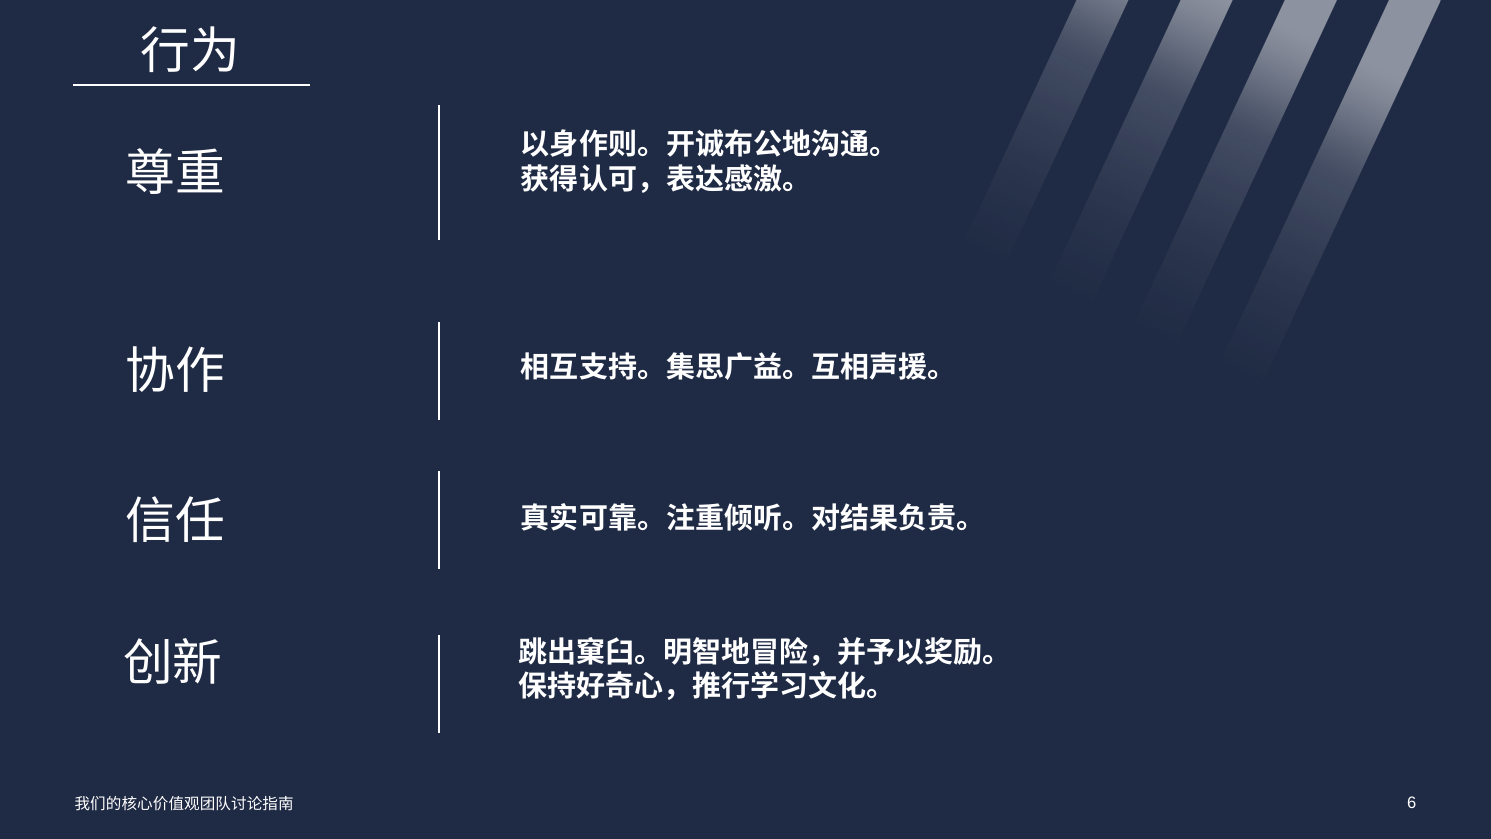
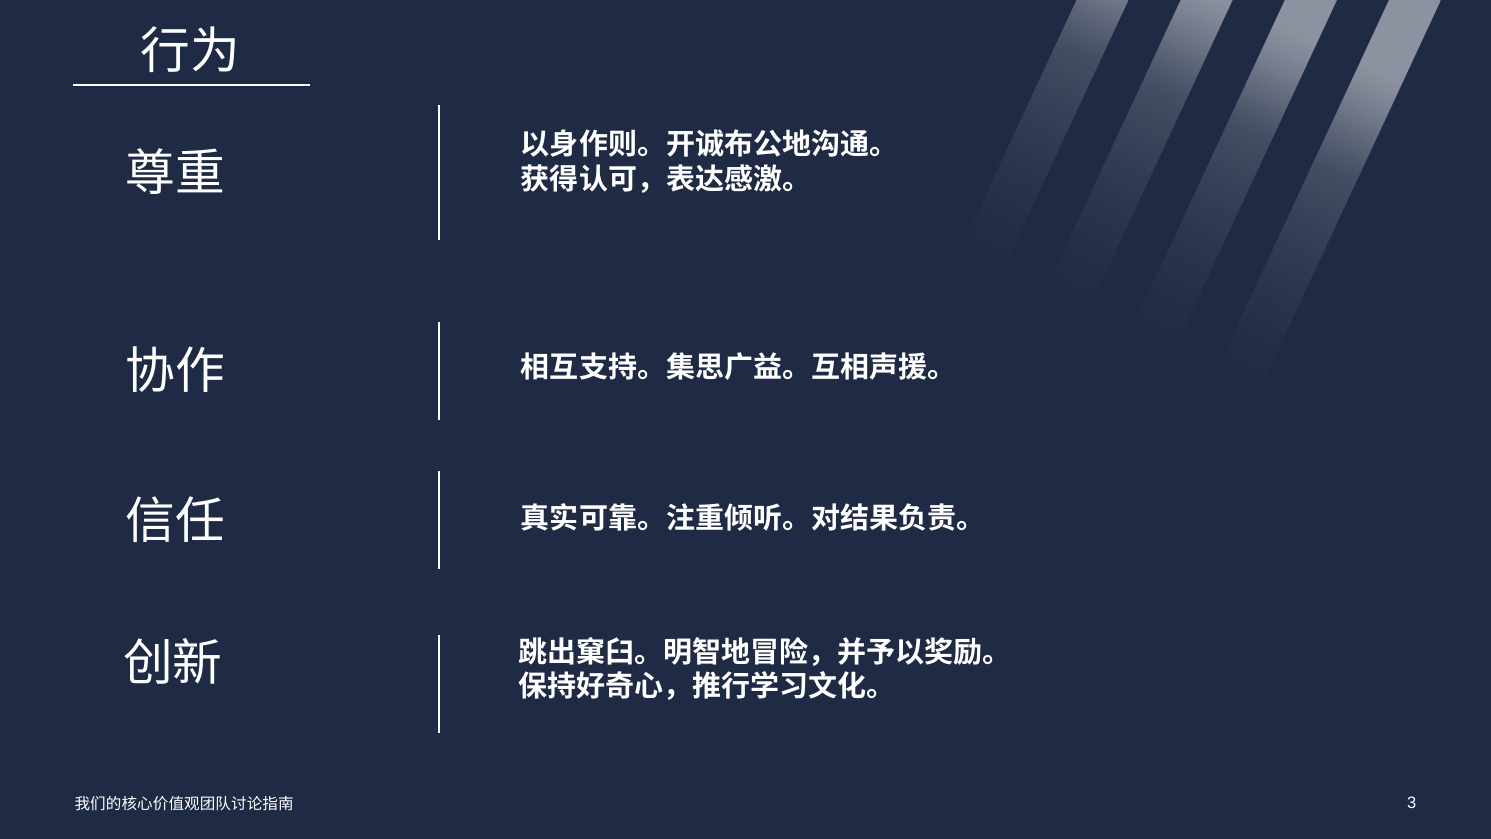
6: 6 -> 3
